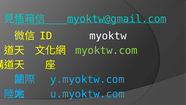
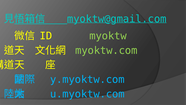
myoktw colour: white -> light green
